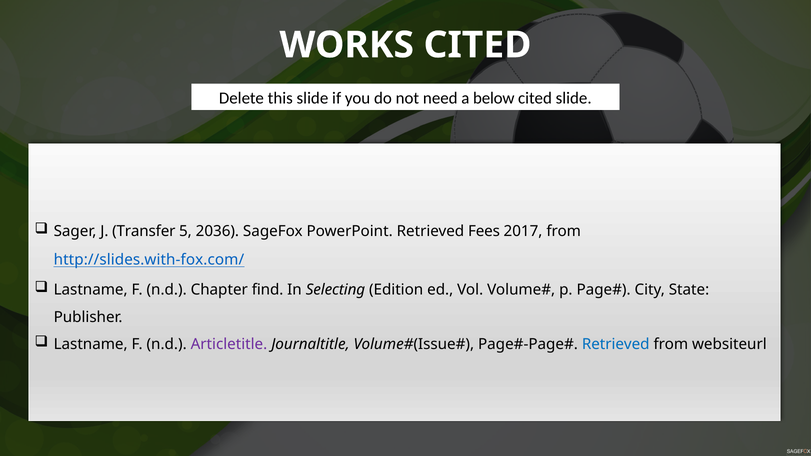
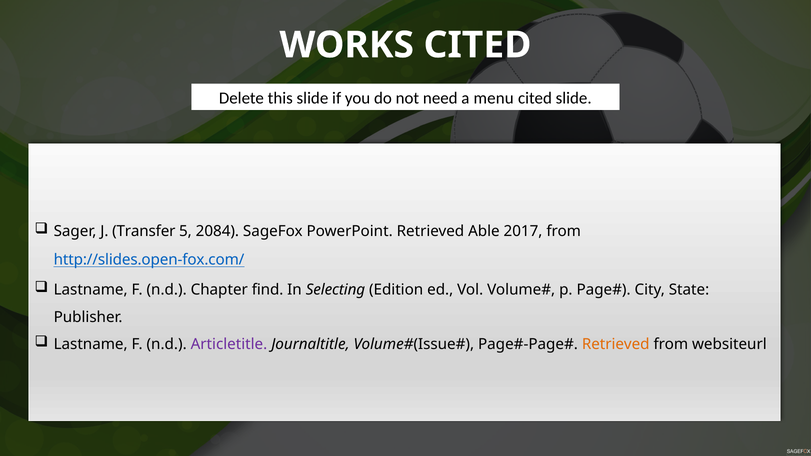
below: below -> menu
2036: 2036 -> 2084
Fees: Fees -> Able
http://slides.with-fox.com/: http://slides.with-fox.com/ -> http://slides.open-fox.com/
Retrieved at (616, 345) colour: blue -> orange
